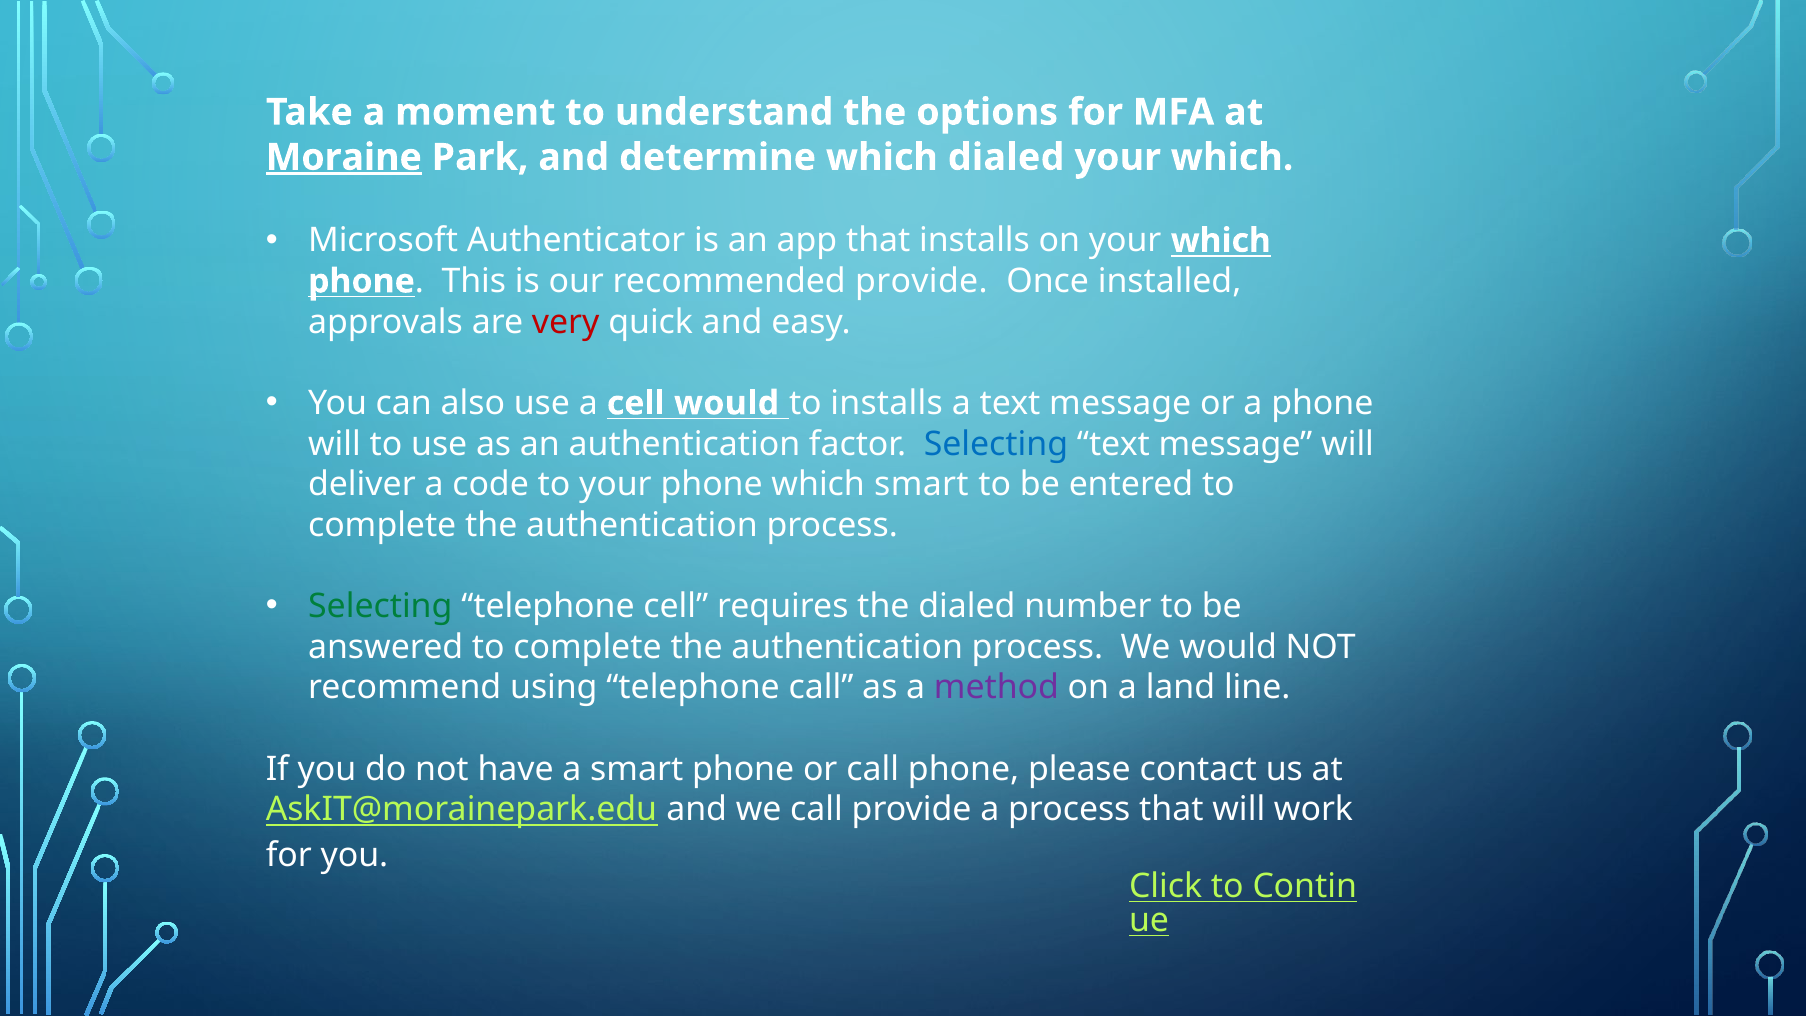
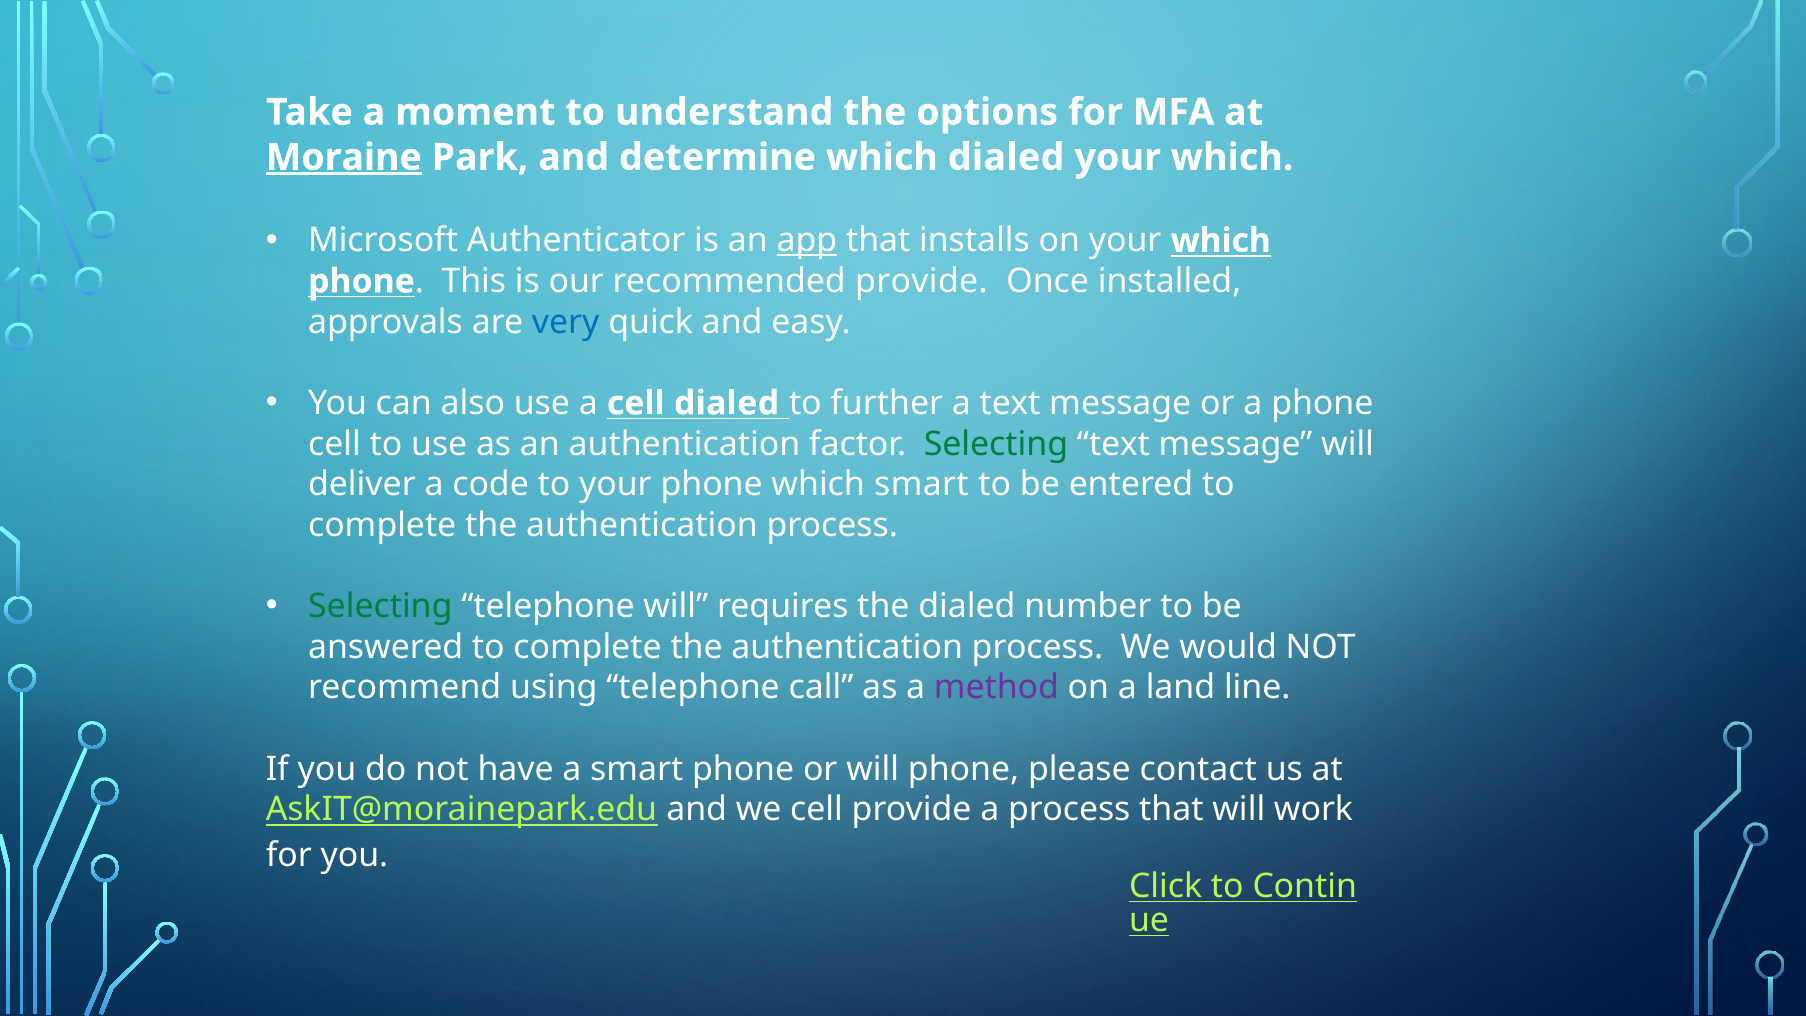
app underline: none -> present
very colour: red -> blue
cell would: would -> dialed
to installs: installs -> further
will at (334, 444): will -> cell
Selecting at (996, 444) colour: blue -> green
telephone cell: cell -> will
or call: call -> will
we call: call -> cell
